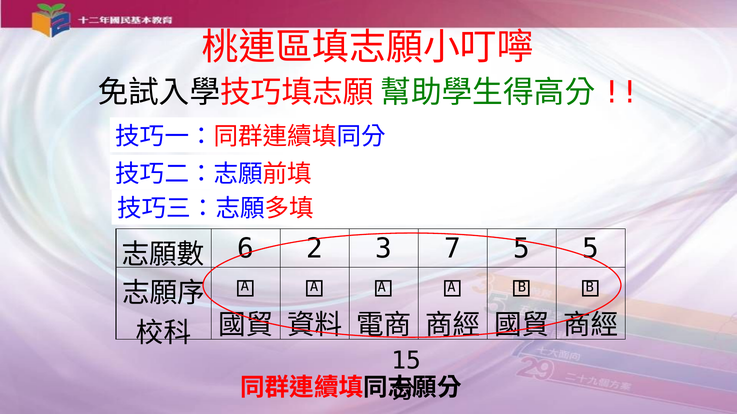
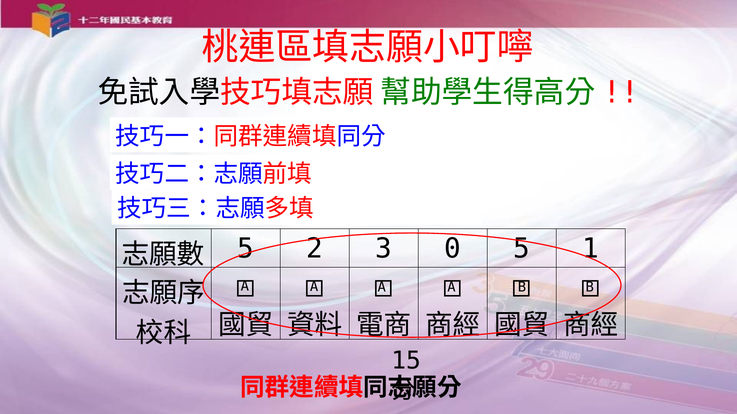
6 at (246, 249): 6 -> 5
7: 7 -> 0
5 5: 5 -> 1
